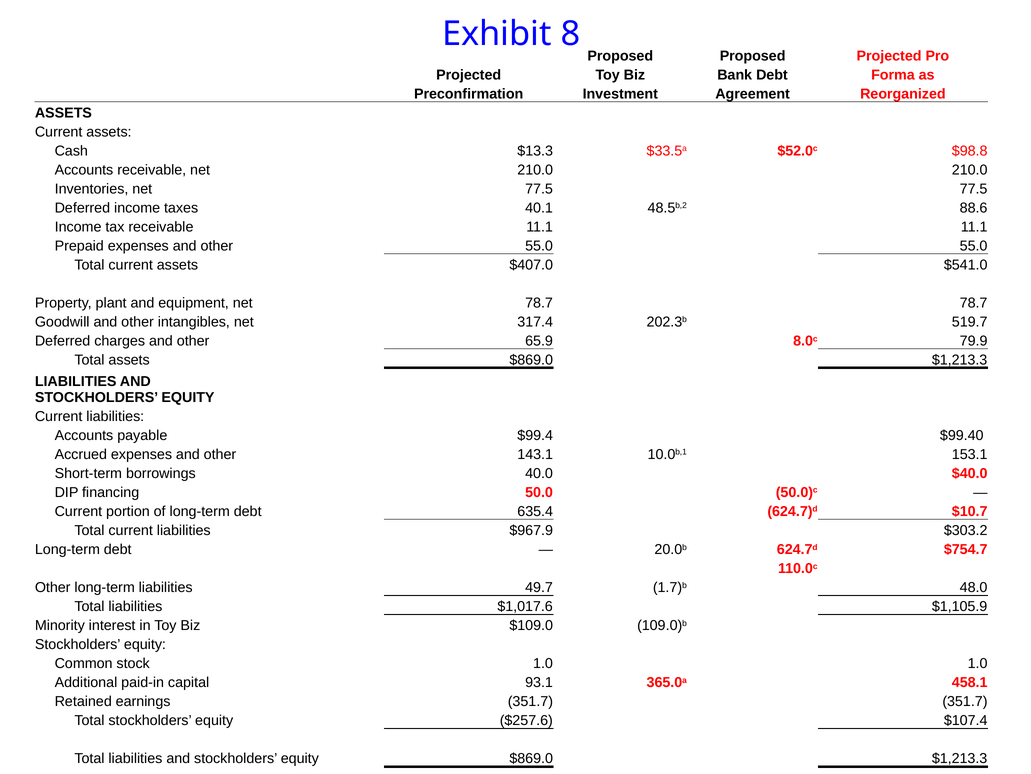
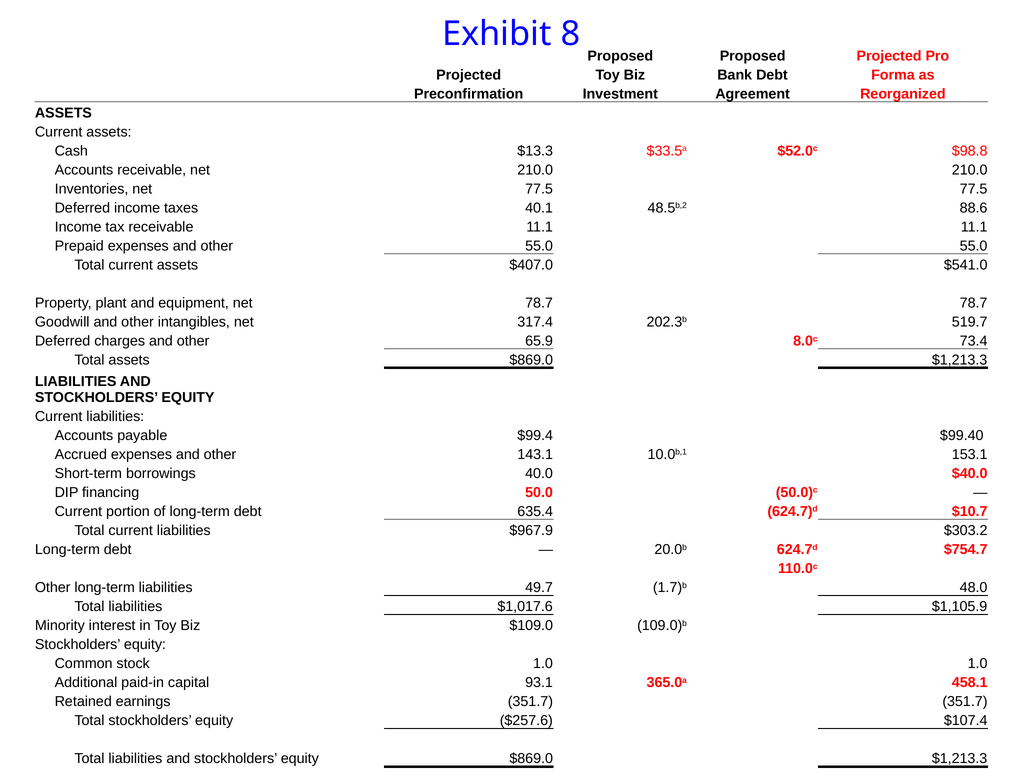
79.9: 79.9 -> 73.4
